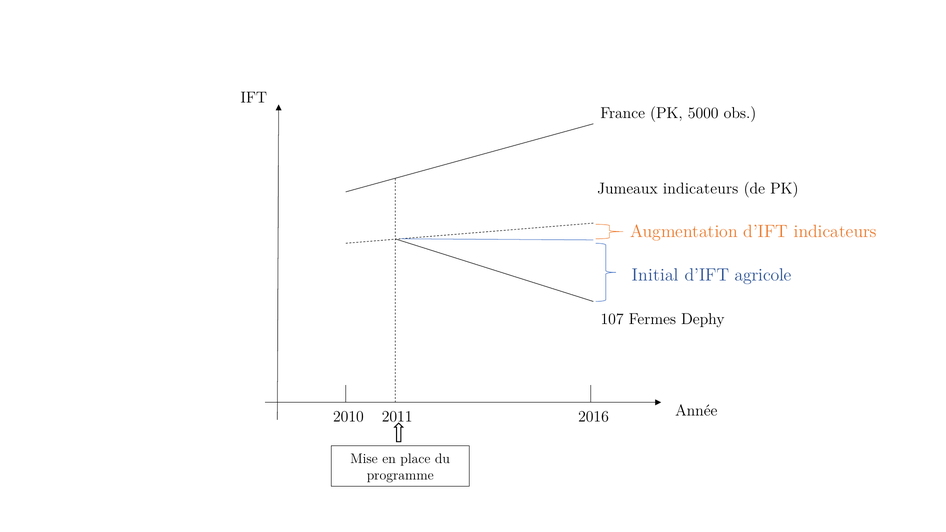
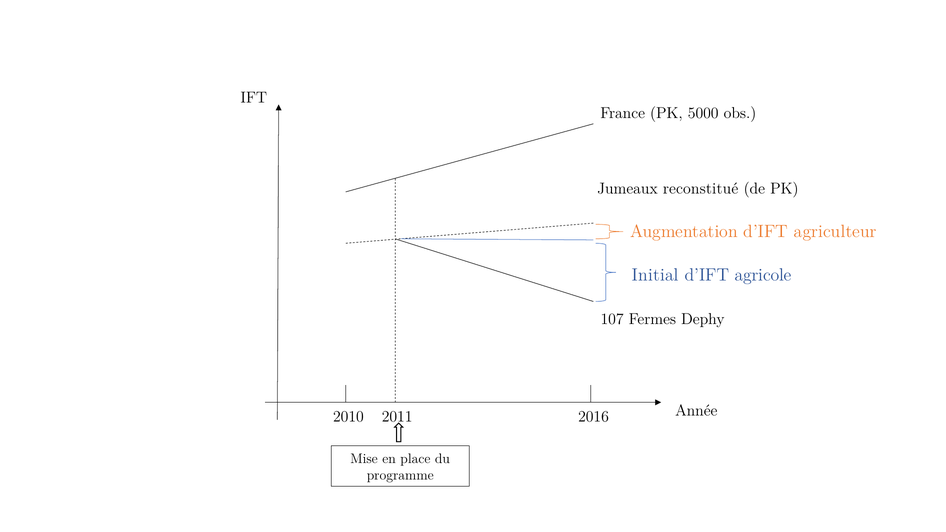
Jumeaux indicateurs: indicateurs -> reconstitué
d’IFT indicateurs: indicateurs -> agriculteur
